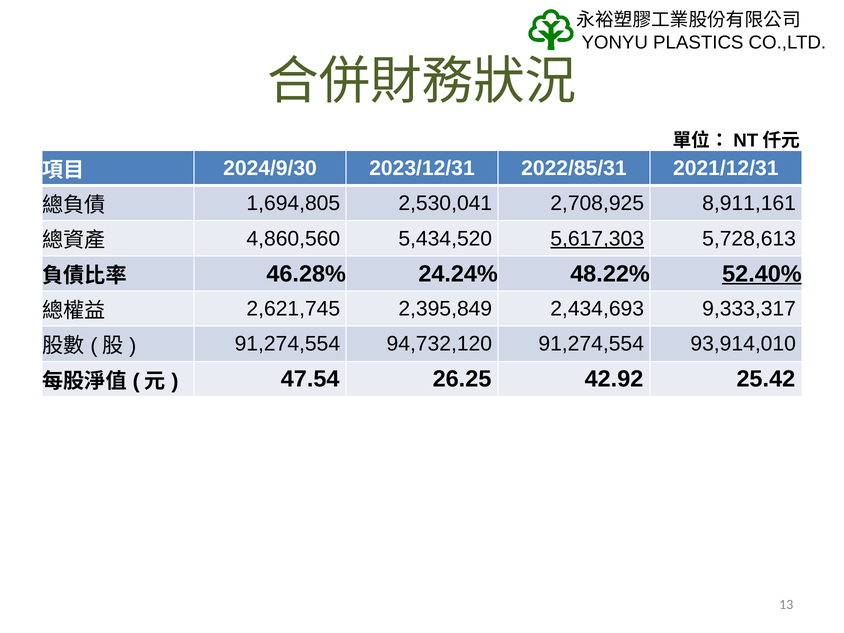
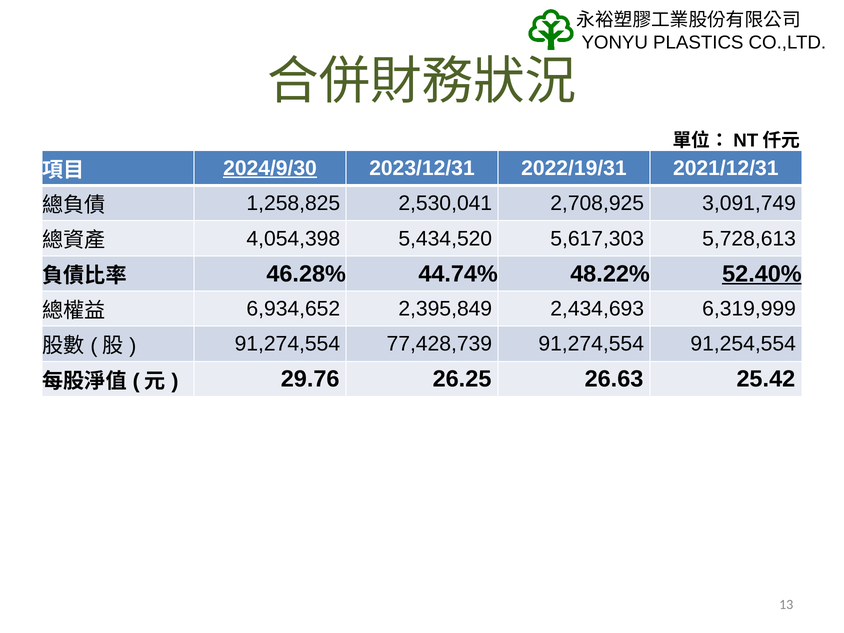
2024/9/30 underline: none -> present
2022/85/31: 2022/85/31 -> 2022/19/31
1,694,805: 1,694,805 -> 1,258,825
8,911,161: 8,911,161 -> 3,091,749
4,860,560: 4,860,560 -> 4,054,398
5,617,303 underline: present -> none
24.24%: 24.24% -> 44.74%
2,621,745: 2,621,745 -> 6,934,652
9,333,317: 9,333,317 -> 6,319,999
94,732,120: 94,732,120 -> 77,428,739
93,914,010: 93,914,010 -> 91,254,554
47.54: 47.54 -> 29.76
42.92: 42.92 -> 26.63
